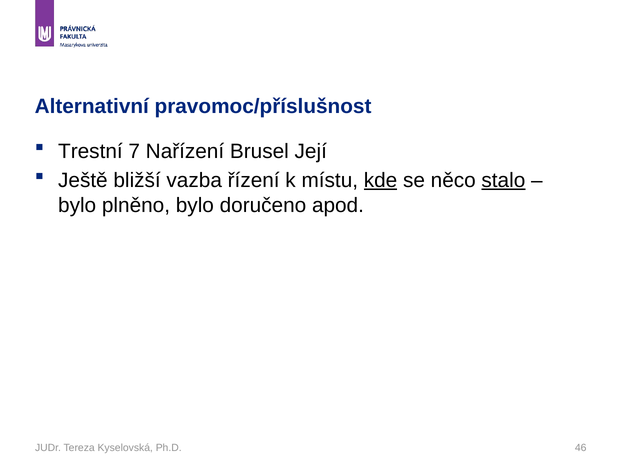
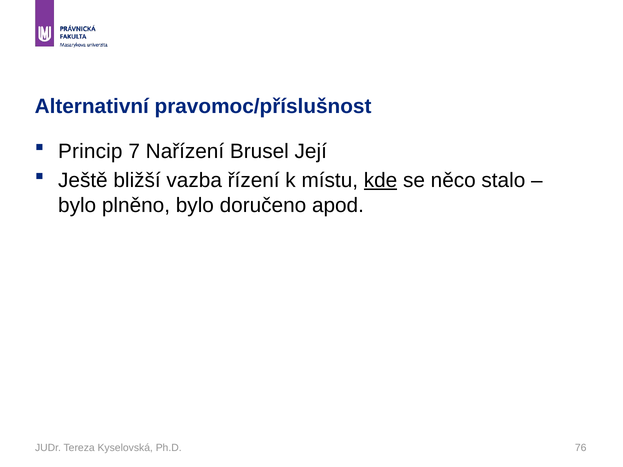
Trestní: Trestní -> Princip
stalo underline: present -> none
46: 46 -> 76
